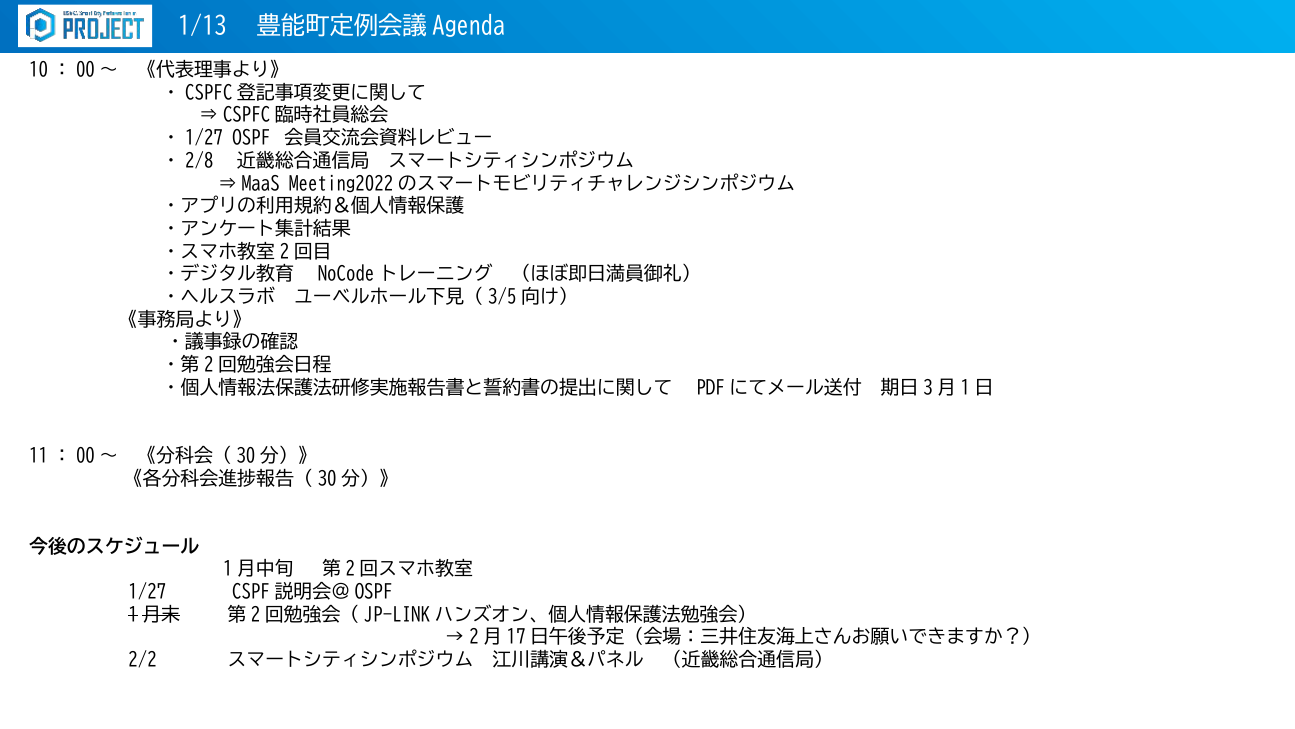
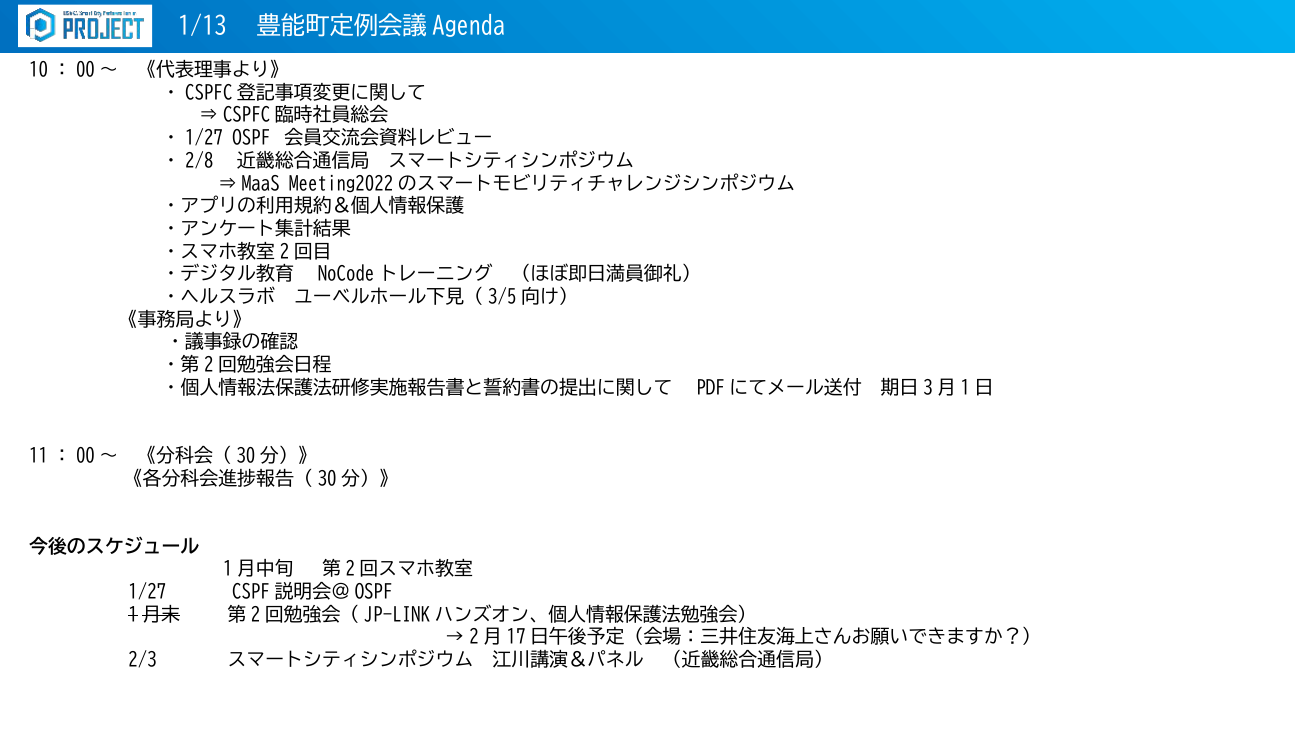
2/2: 2/2 -> 2/3
